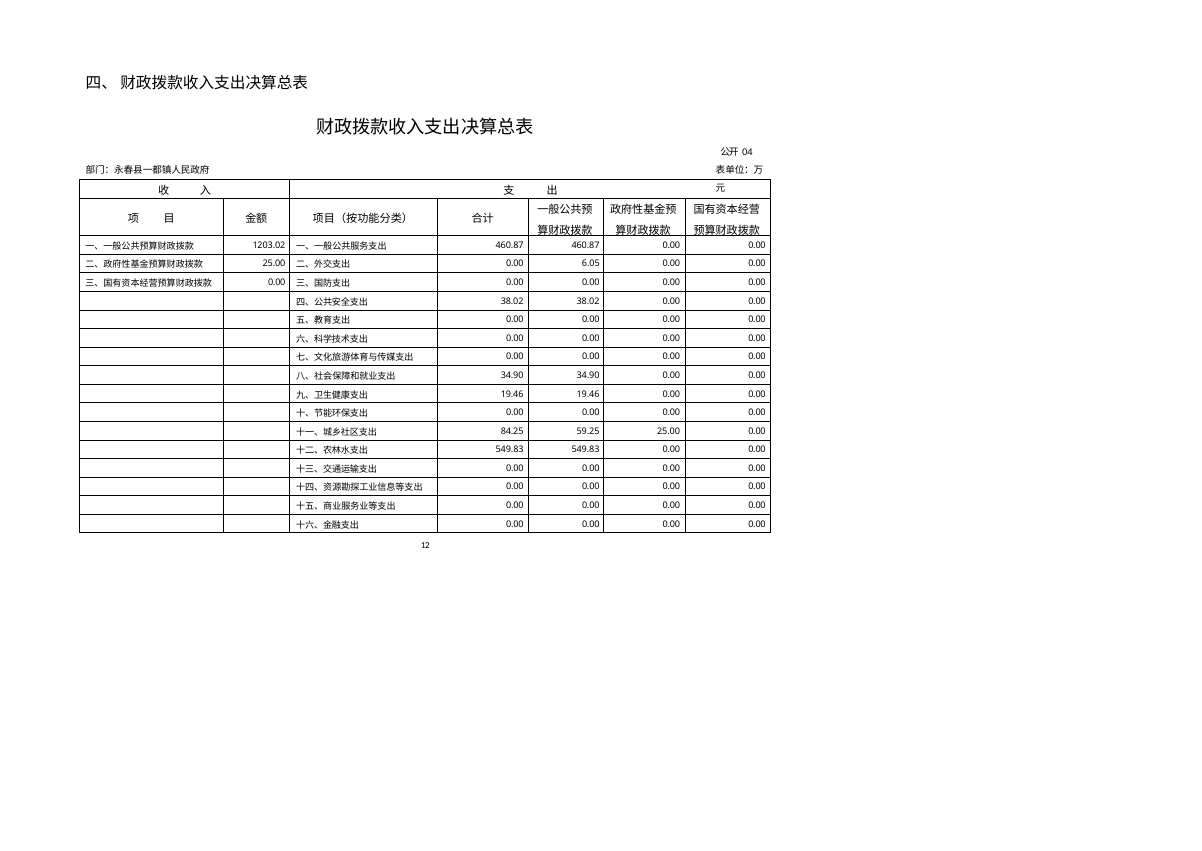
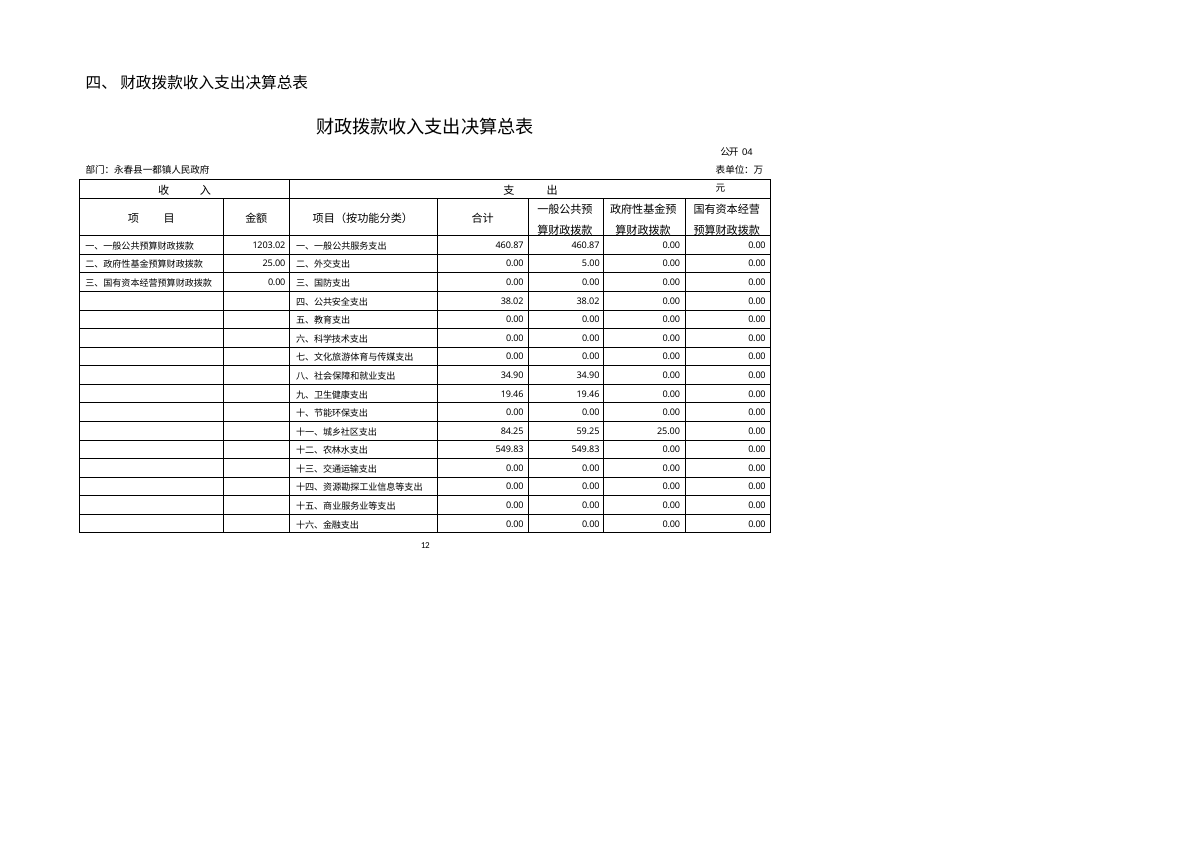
6.05: 6.05 -> 5.00
